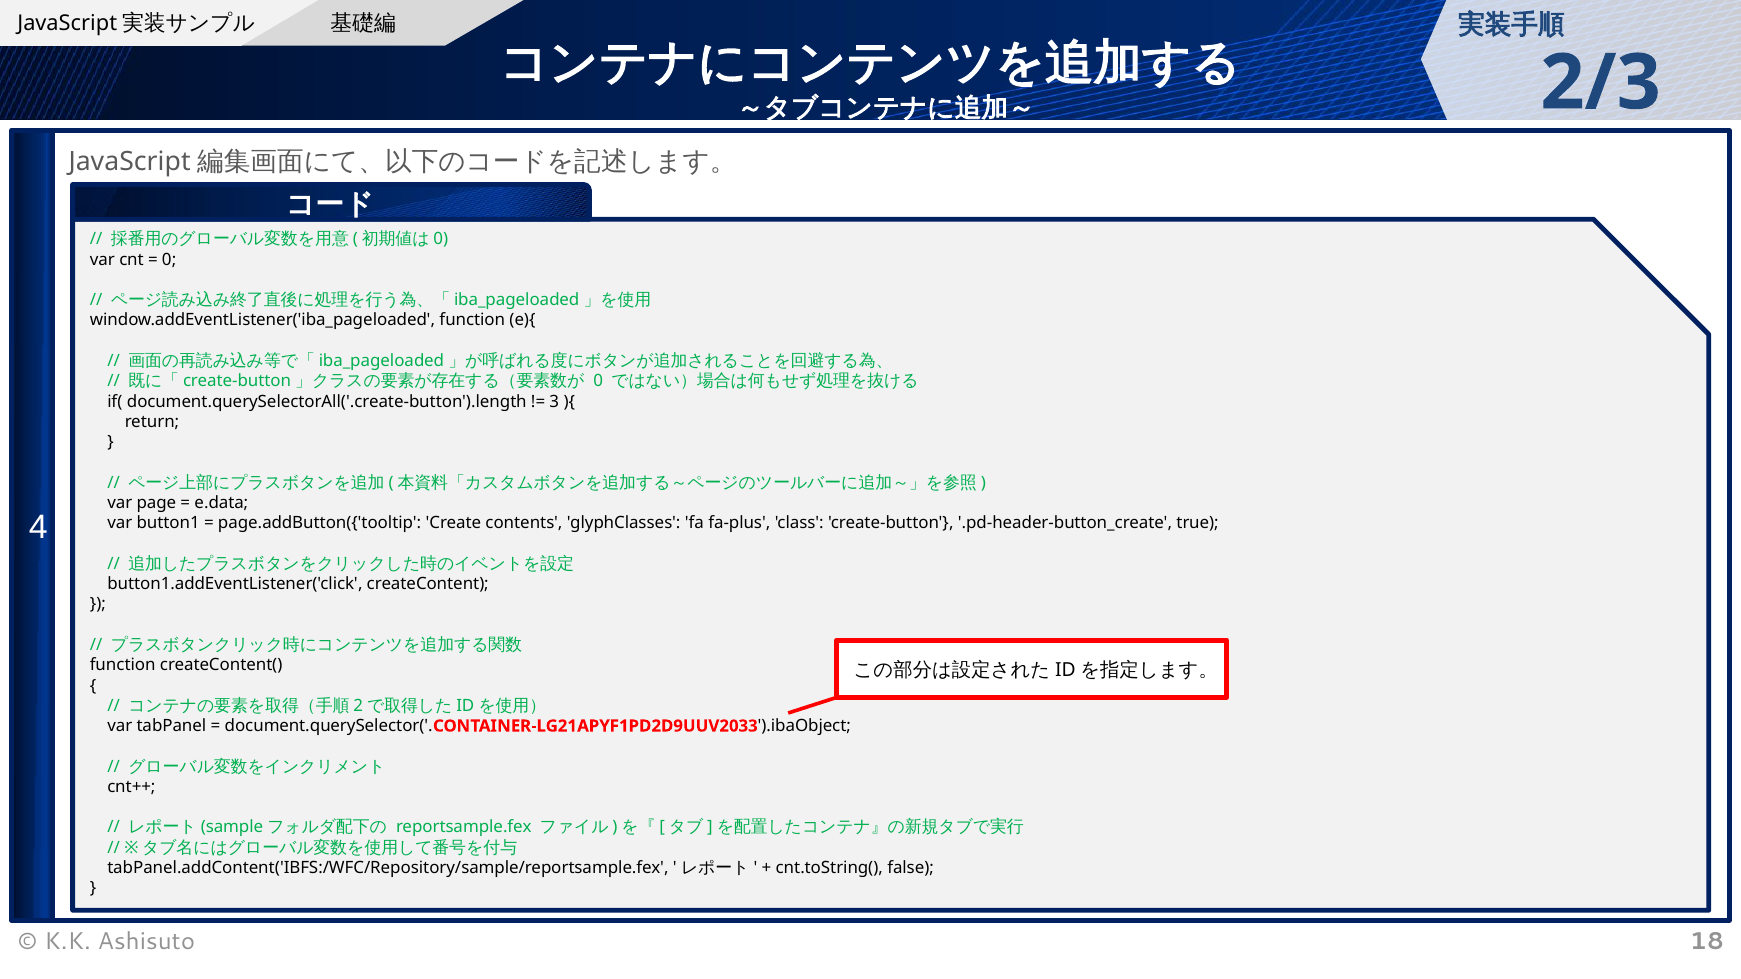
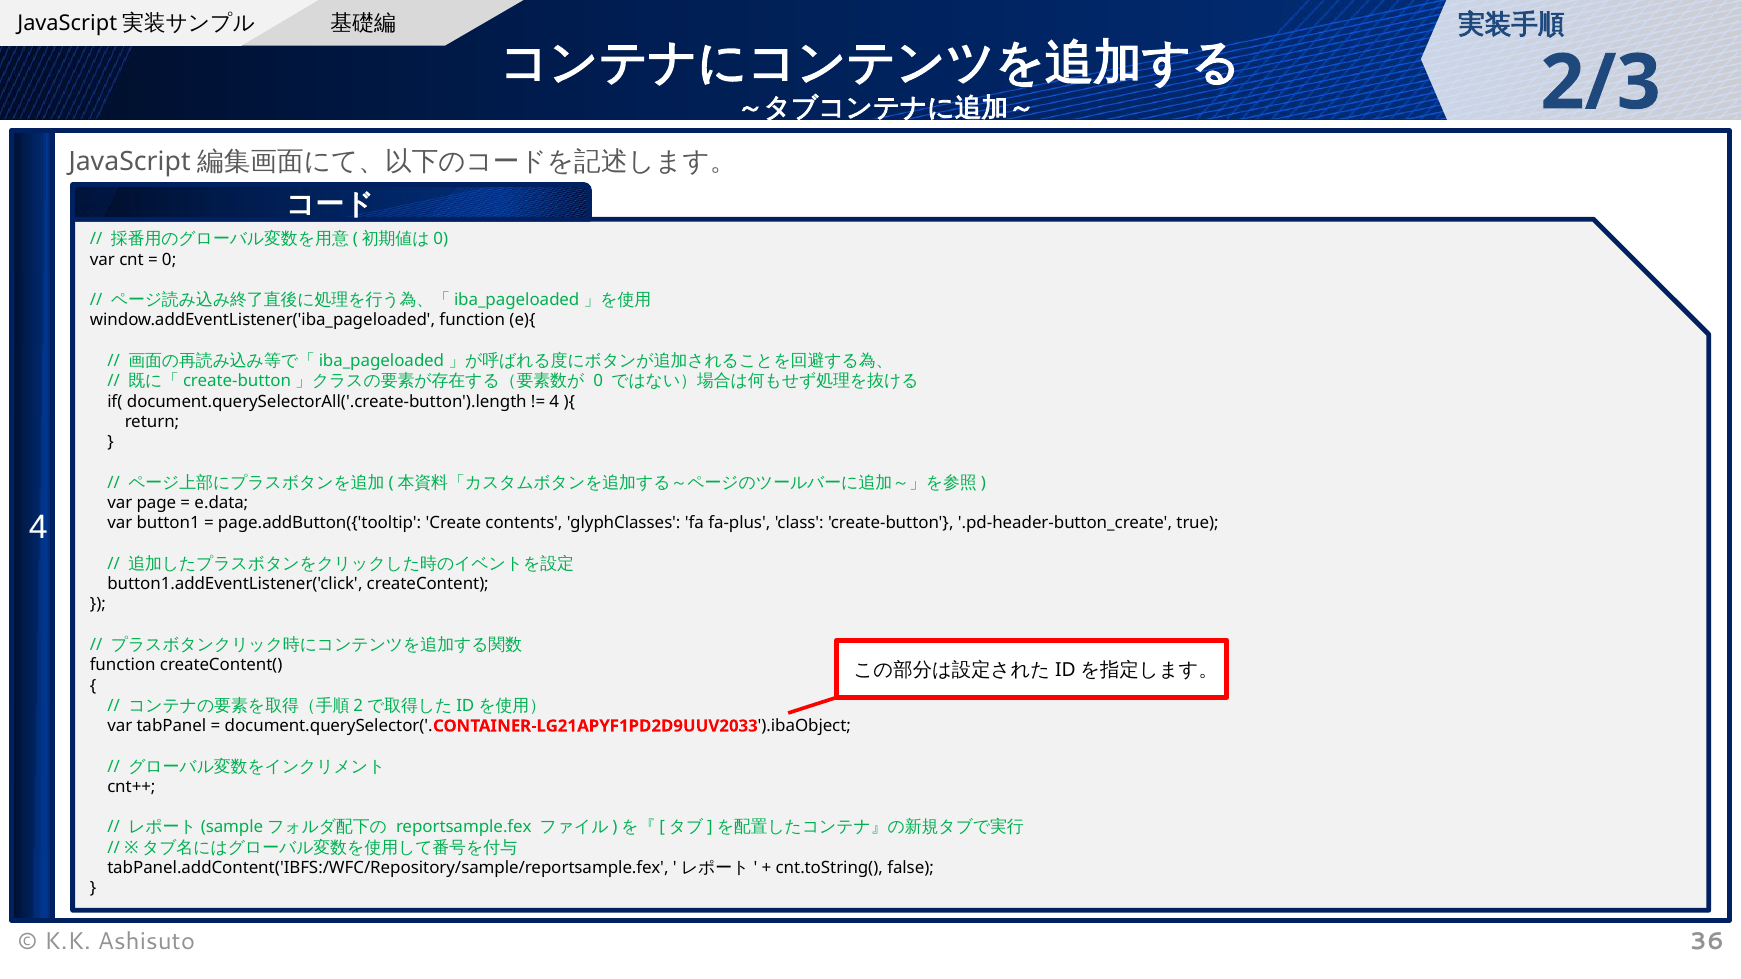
3 at (554, 402): 3 -> 4
18: 18 -> 36
